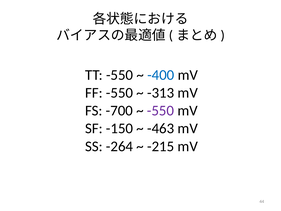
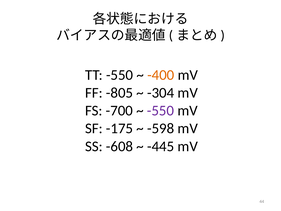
-400 colour: blue -> orange
FF -550: -550 -> -805
-313: -313 -> -304
-150: -150 -> -175
-463: -463 -> -598
-264: -264 -> -608
-215: -215 -> -445
